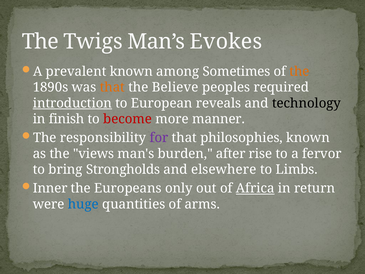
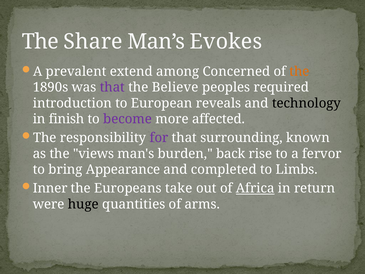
Twigs: Twigs -> Share
prevalent known: known -> extend
Sometimes: Sometimes -> Concerned
that at (112, 87) colour: orange -> purple
introduction underline: present -> none
become colour: red -> purple
manner: manner -> affected
philosophies: philosophies -> surrounding
after: after -> back
Strongholds: Strongholds -> Appearance
elsewhere: elsewhere -> completed
only: only -> take
huge colour: blue -> black
